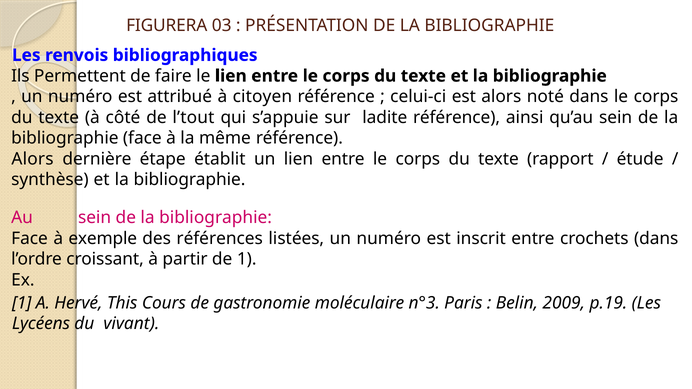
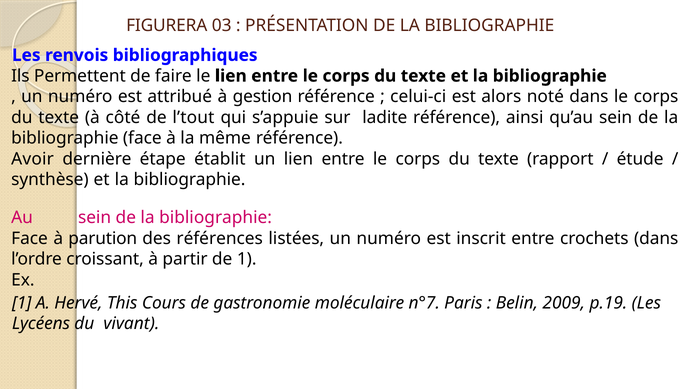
citoyen: citoyen -> gestion
Alors at (32, 159): Alors -> Avoir
exemple: exemple -> parution
n°3: n°3 -> n°7
